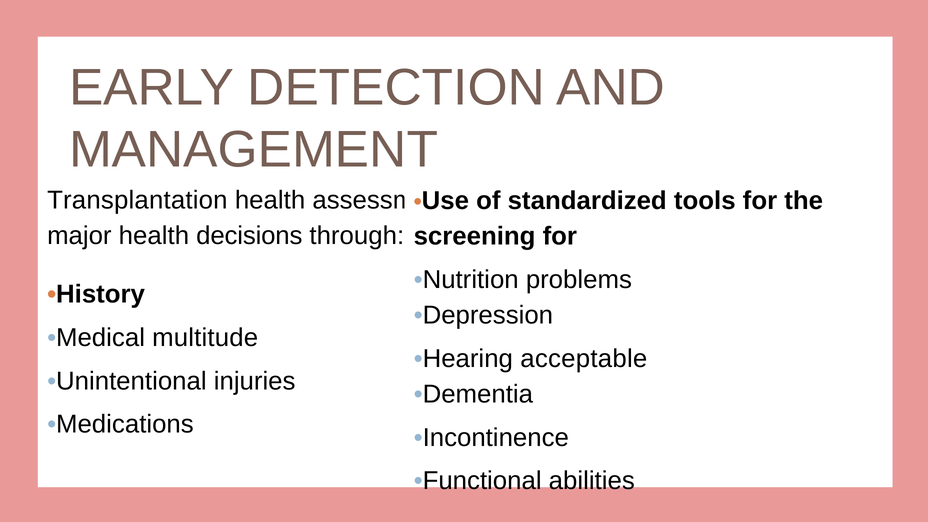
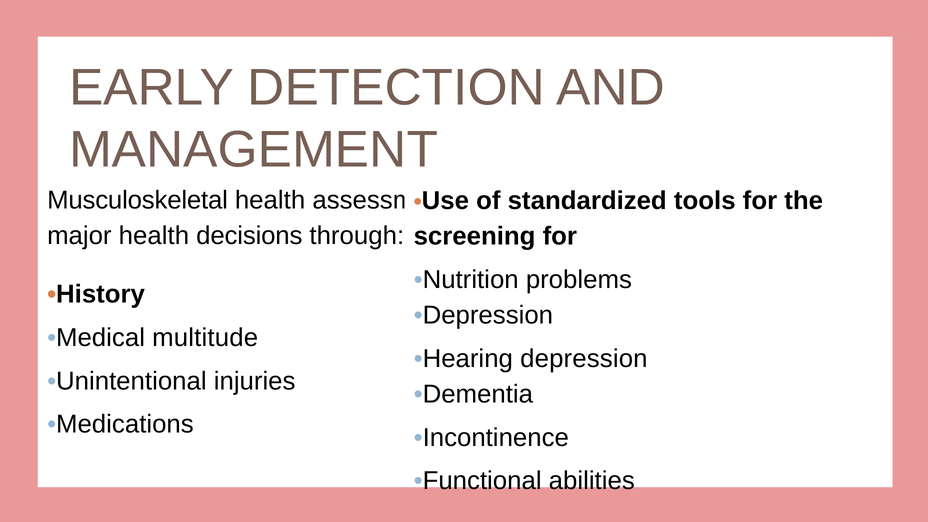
Transplantation: Transplantation -> Musculoskeletal
Hearing acceptable: acceptable -> depression
